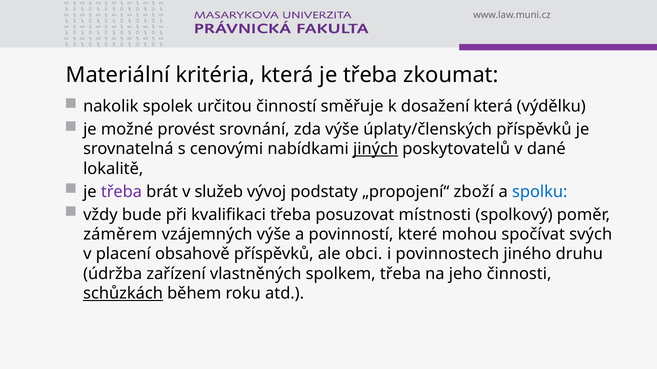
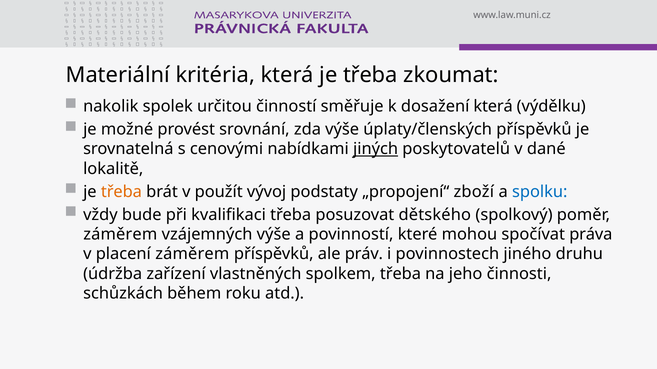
třeba at (121, 192) colour: purple -> orange
služeb: služeb -> použít
místnosti: místnosti -> dětského
svých: svých -> práva
placení obsahově: obsahově -> záměrem
obci: obci -> práv
schůzkách underline: present -> none
